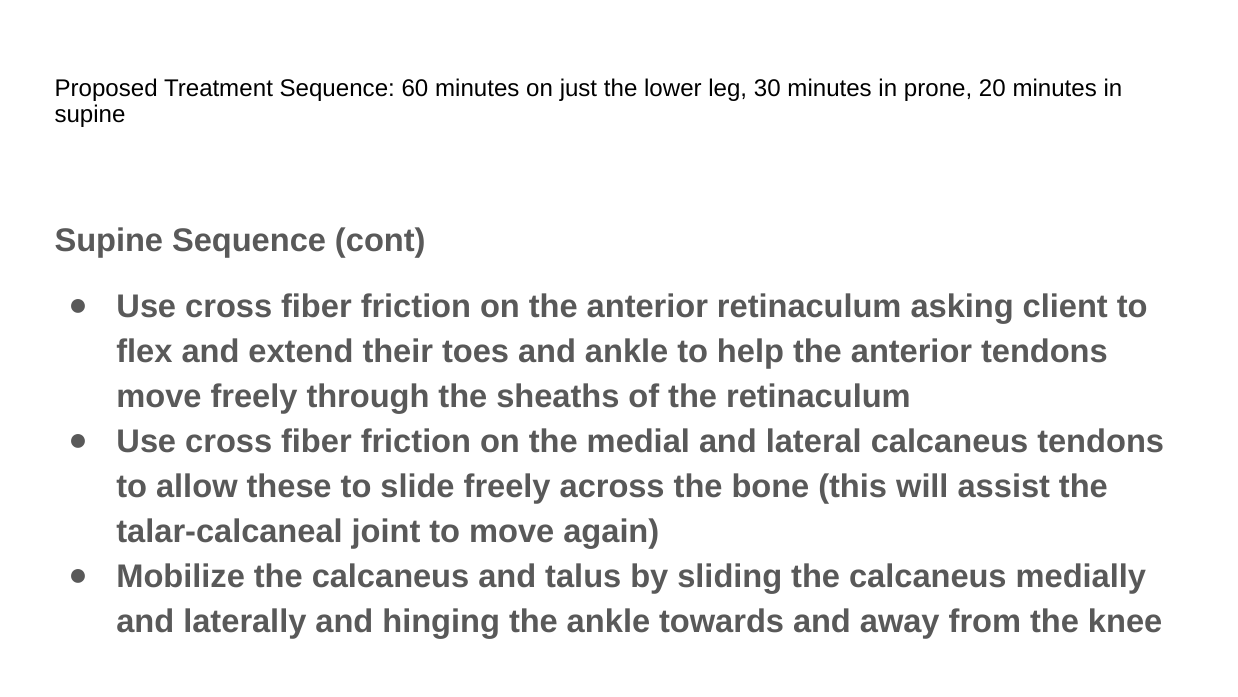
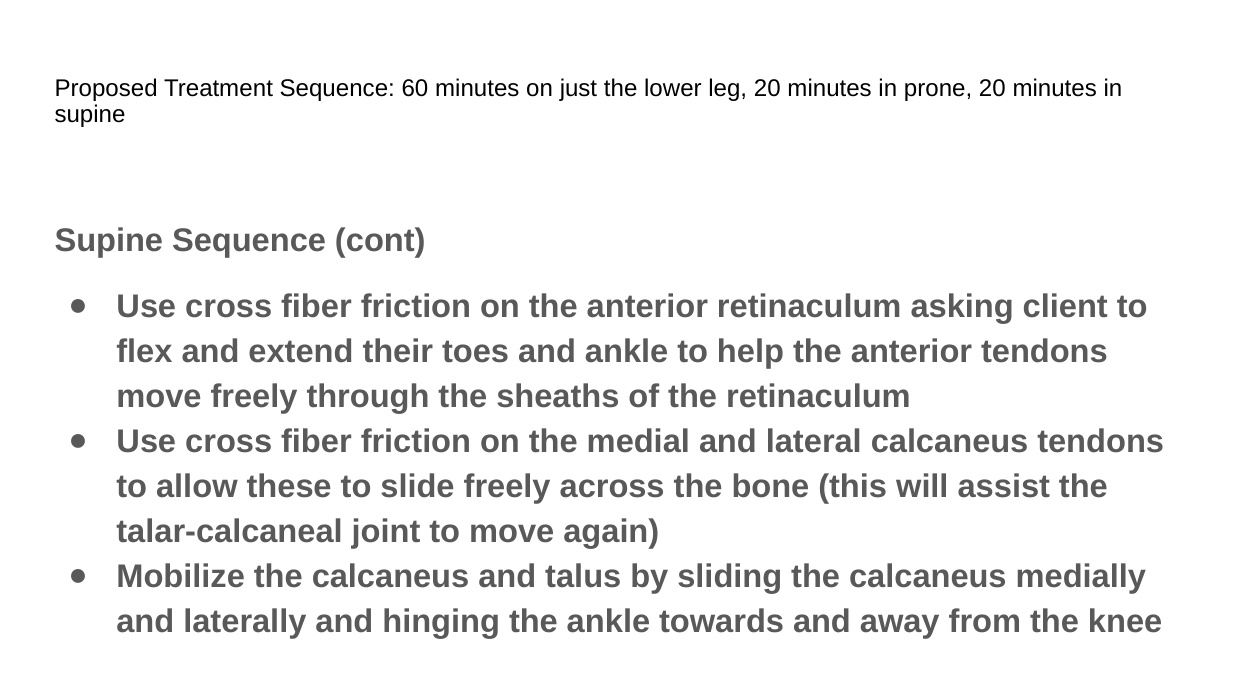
leg 30: 30 -> 20
